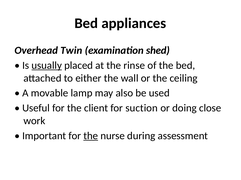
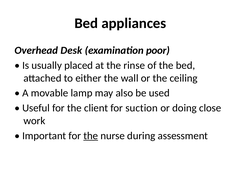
Twin: Twin -> Desk
shed: shed -> poor
usually underline: present -> none
